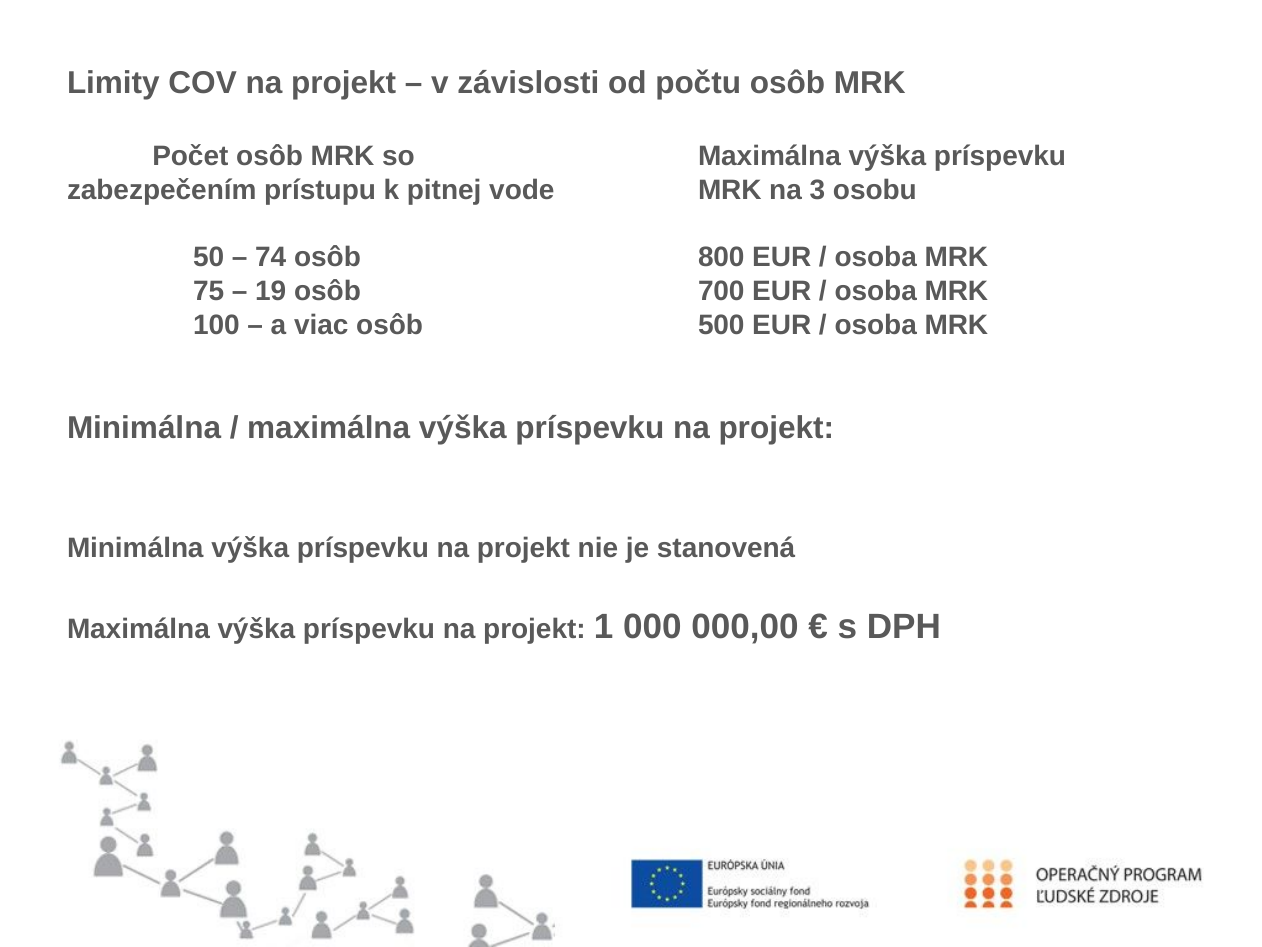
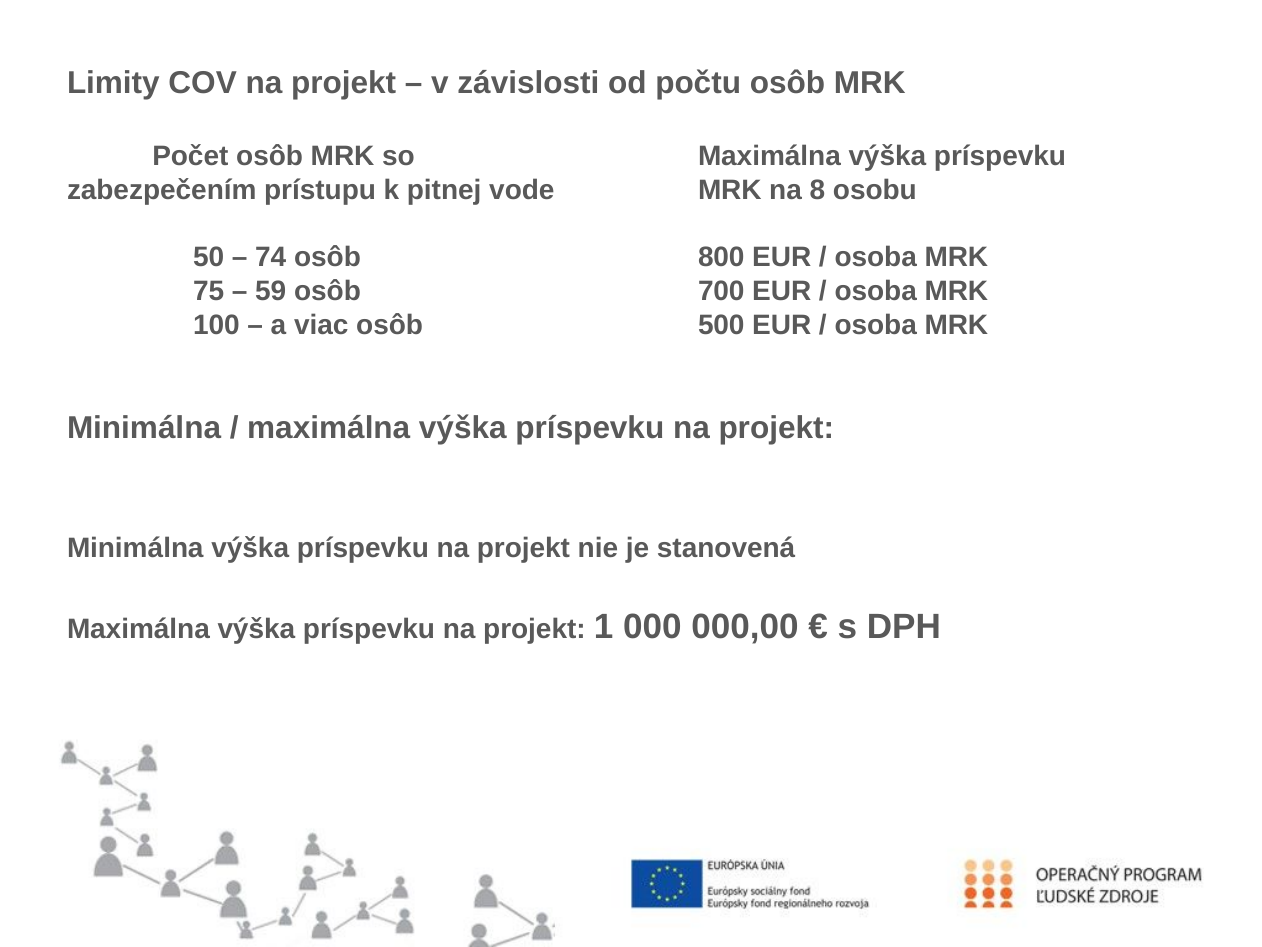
3: 3 -> 8
19: 19 -> 59
